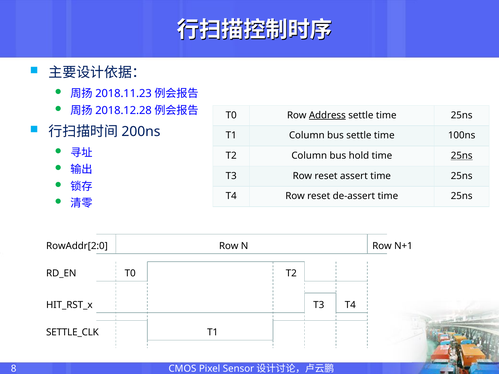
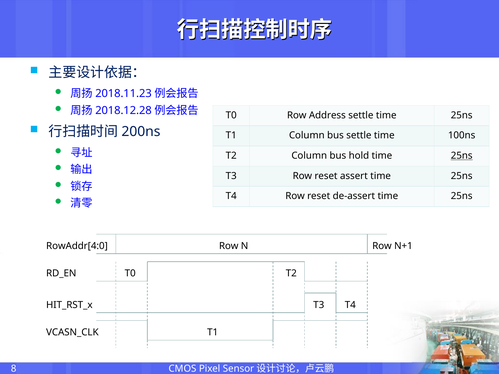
Address underline: present -> none
RowAddr[2:0: RowAddr[2:0 -> RowAddr[4:0
SETTLE_CLK: SETTLE_CLK -> VCASN_CLK
